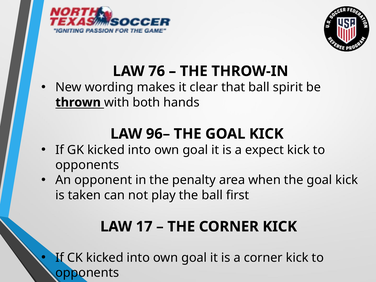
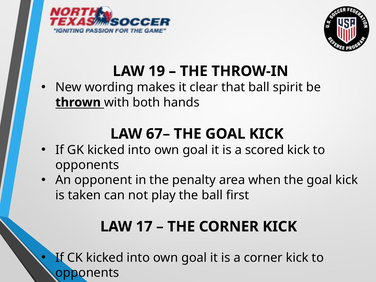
76: 76 -> 19
96–: 96– -> 67–
expect: expect -> scored
